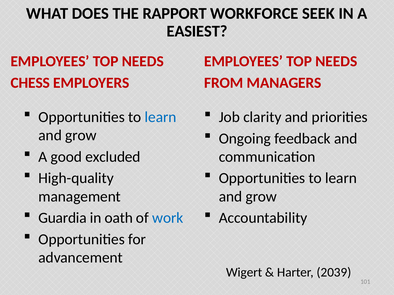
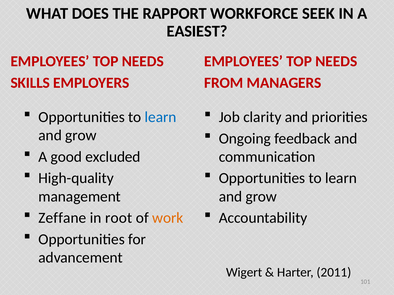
CHESS: CHESS -> SKILLS
Guardia: Guardia -> Zeffane
oath: oath -> root
work colour: blue -> orange
2039: 2039 -> 2011
